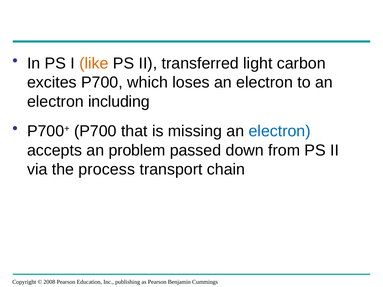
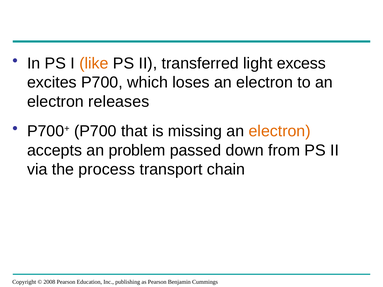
carbon: carbon -> excess
including: including -> releases
electron at (280, 131) colour: blue -> orange
